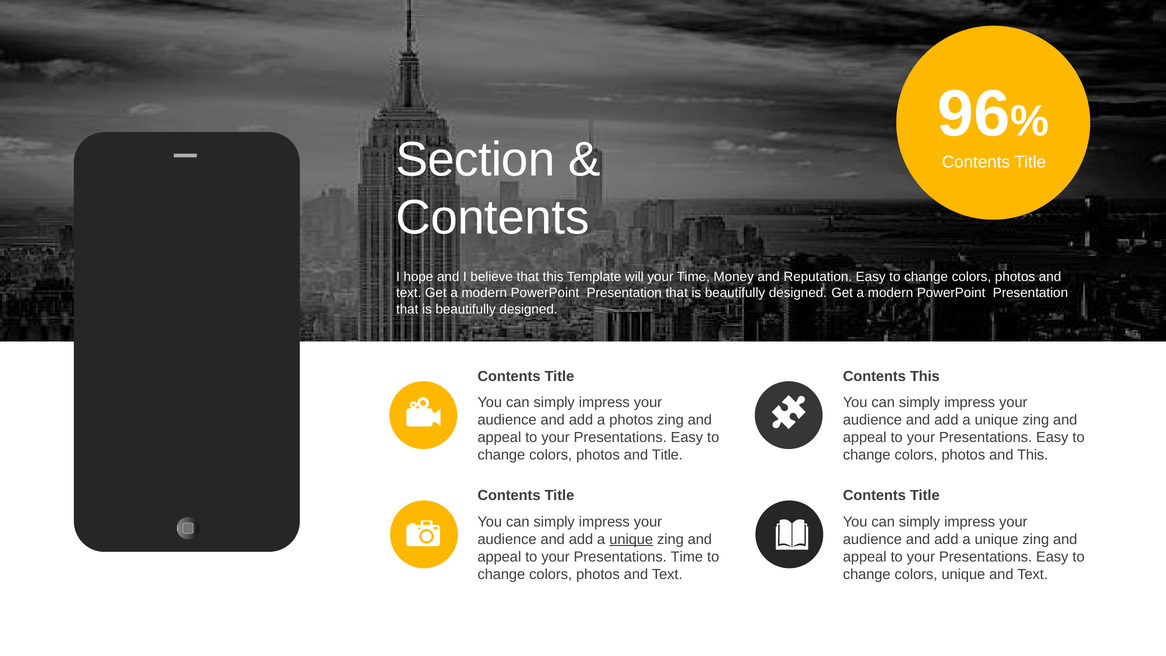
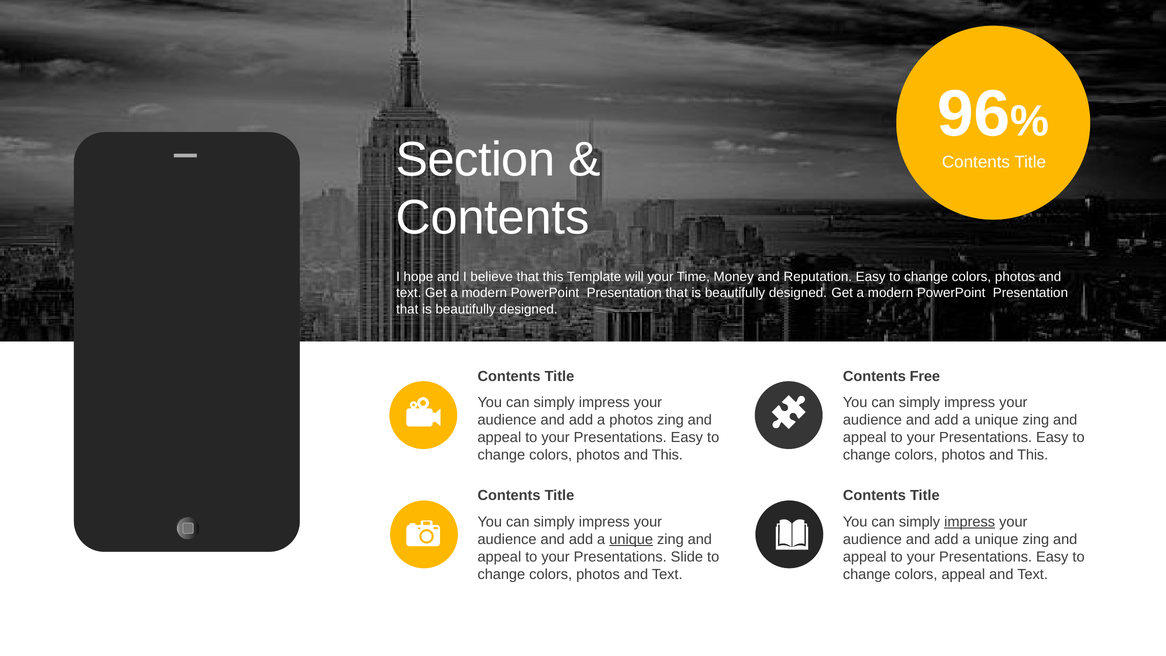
Contents This: This -> Free
Title at (667, 455): Title -> This
impress at (970, 522) underline: none -> present
Presentations Time: Time -> Slide
colors unique: unique -> appeal
